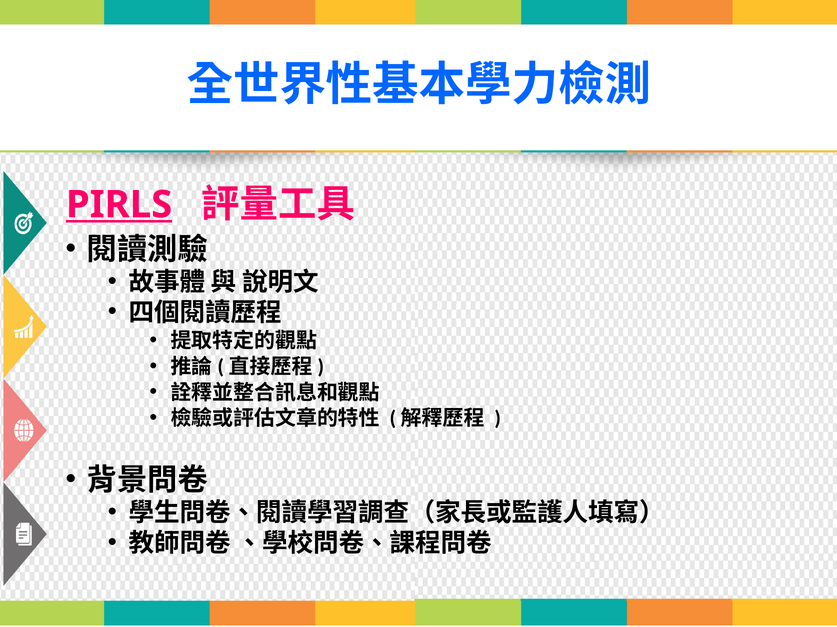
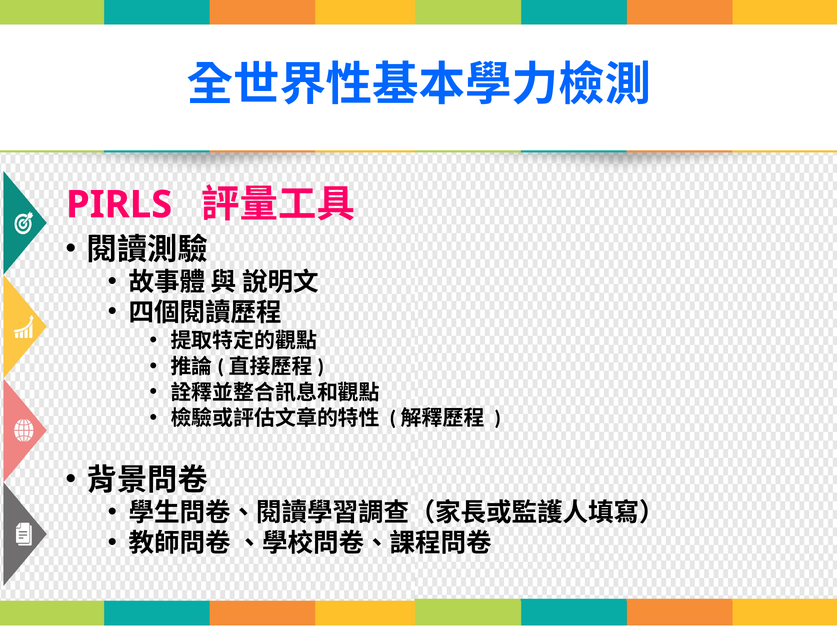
PIRLS underline: present -> none
